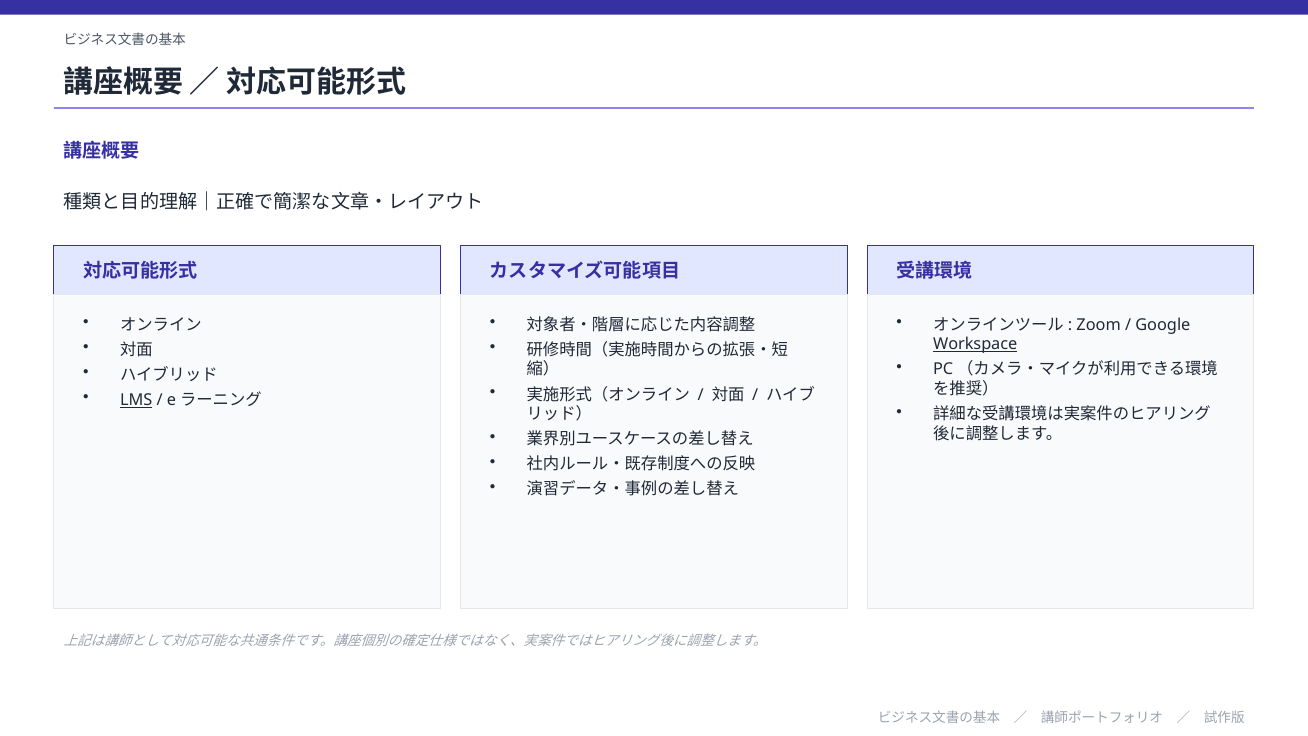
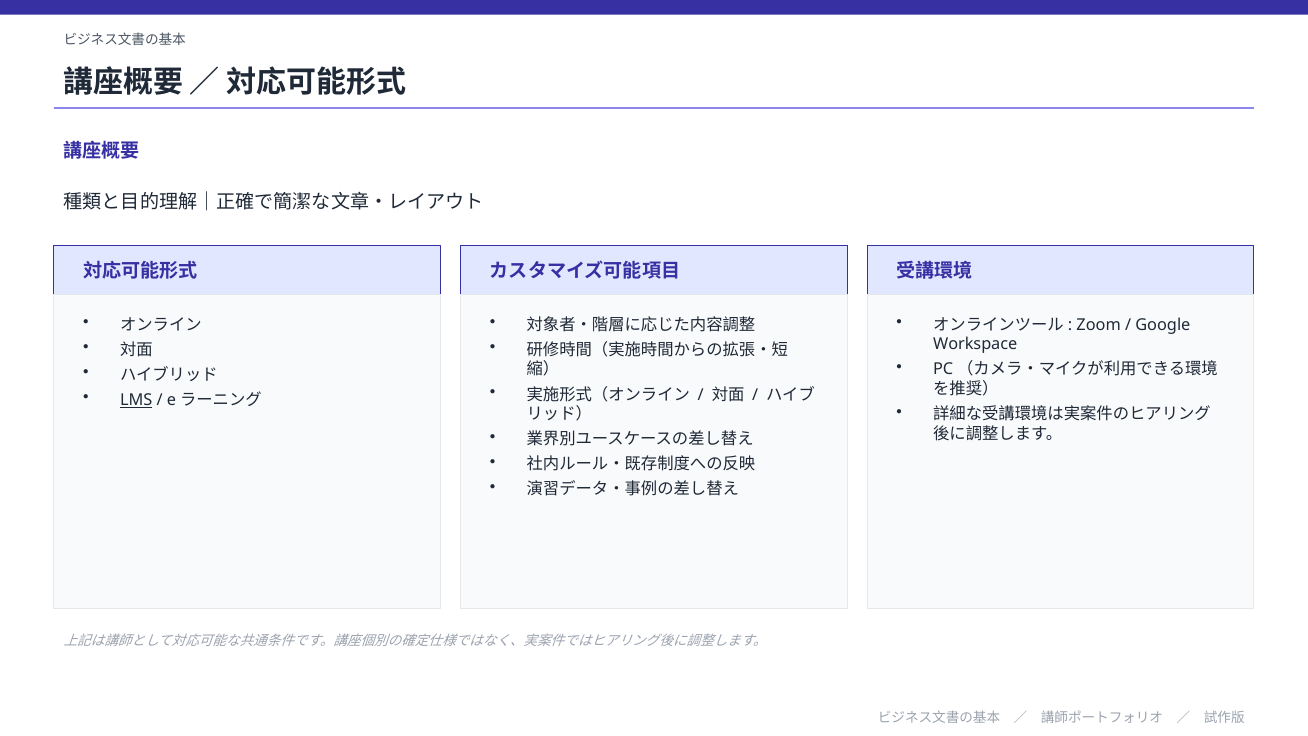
Workspace underline: present -> none
